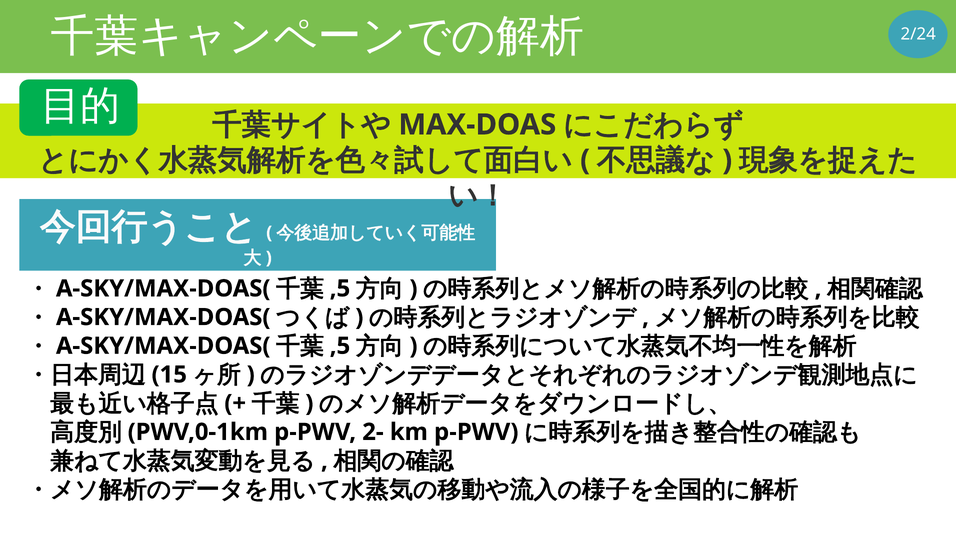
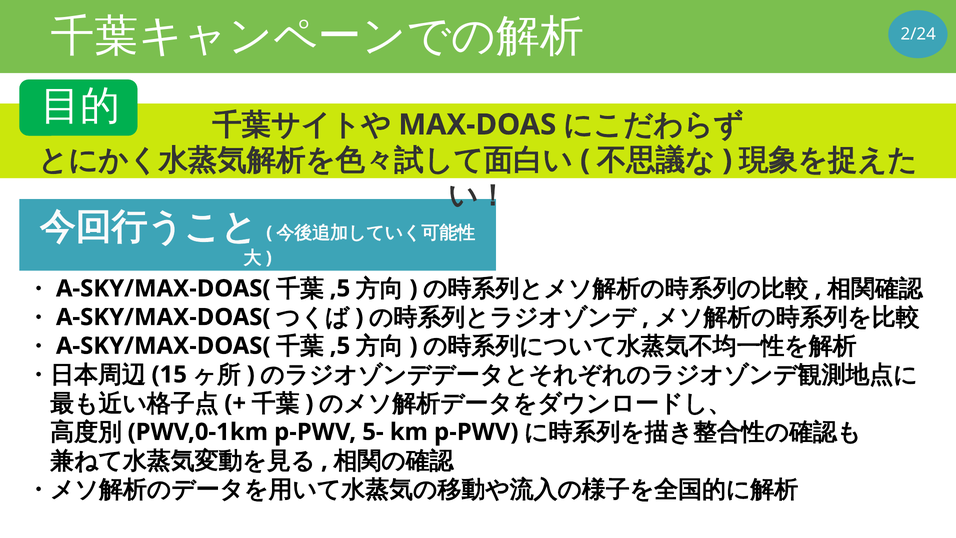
2-: 2- -> 5-
